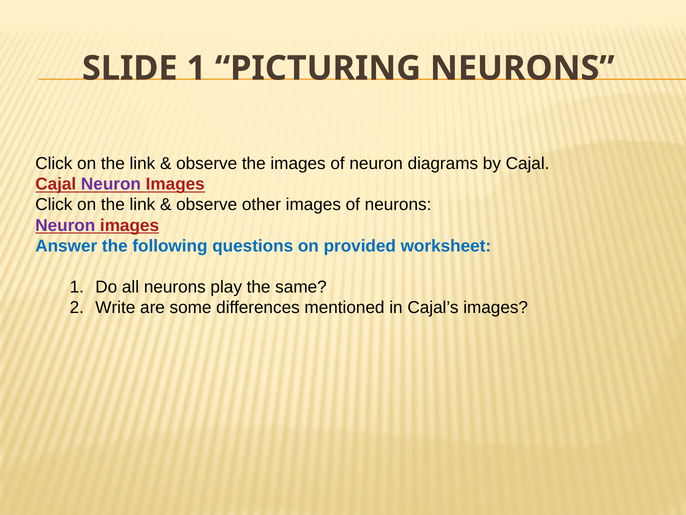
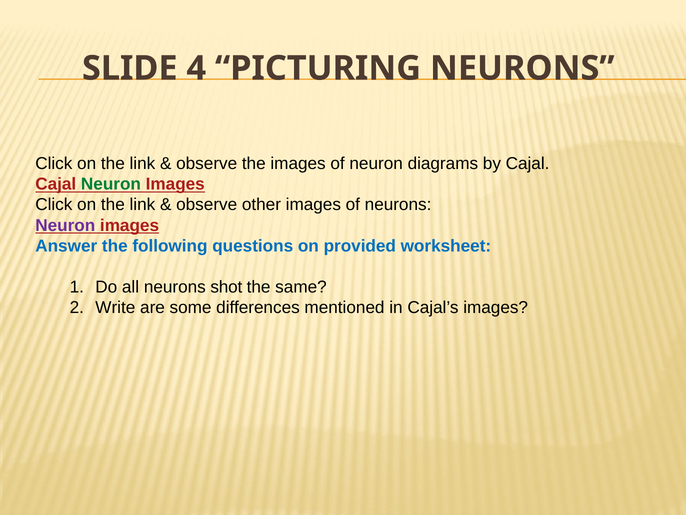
SLIDE 1: 1 -> 4
Neuron at (111, 184) colour: purple -> green
play: play -> shot
